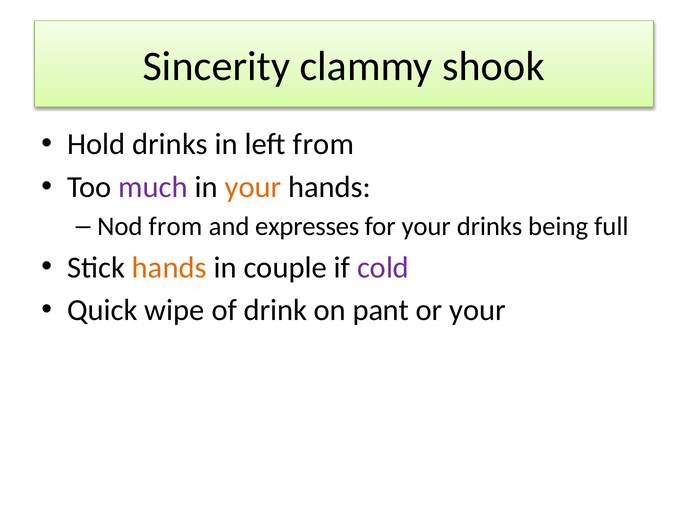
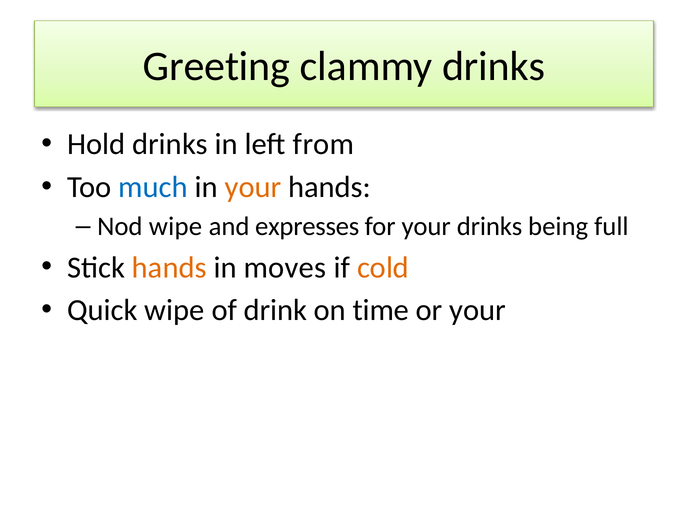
Sincerity: Sincerity -> Greeting
clammy shook: shook -> drinks
much colour: purple -> blue
Nod from: from -> wipe
couple: couple -> moves
cold colour: purple -> orange
pant: pant -> time
